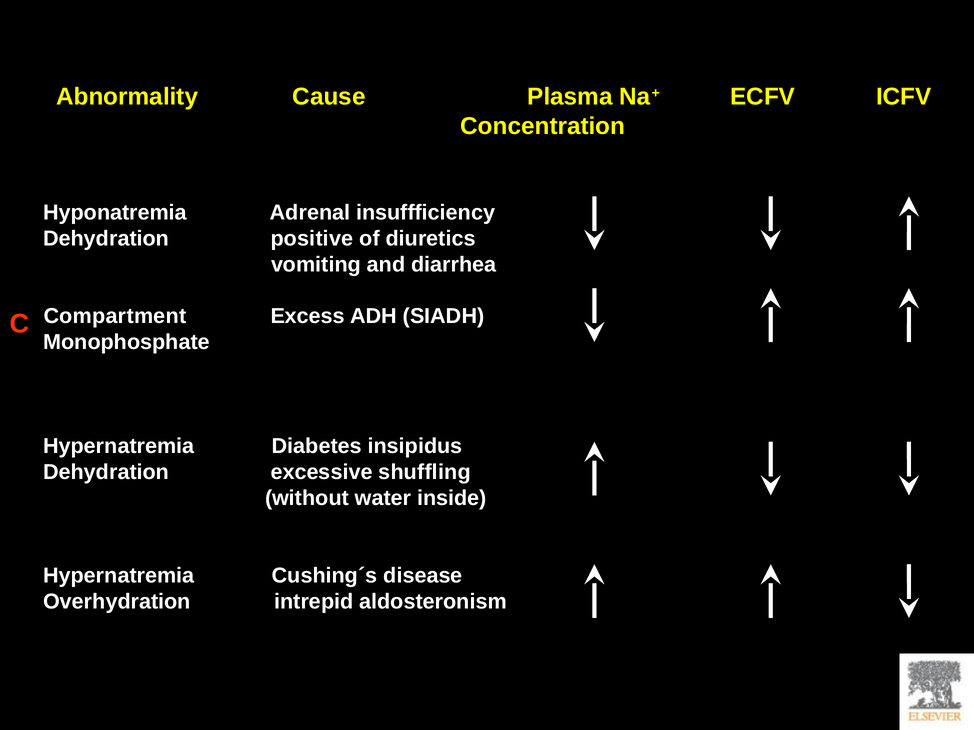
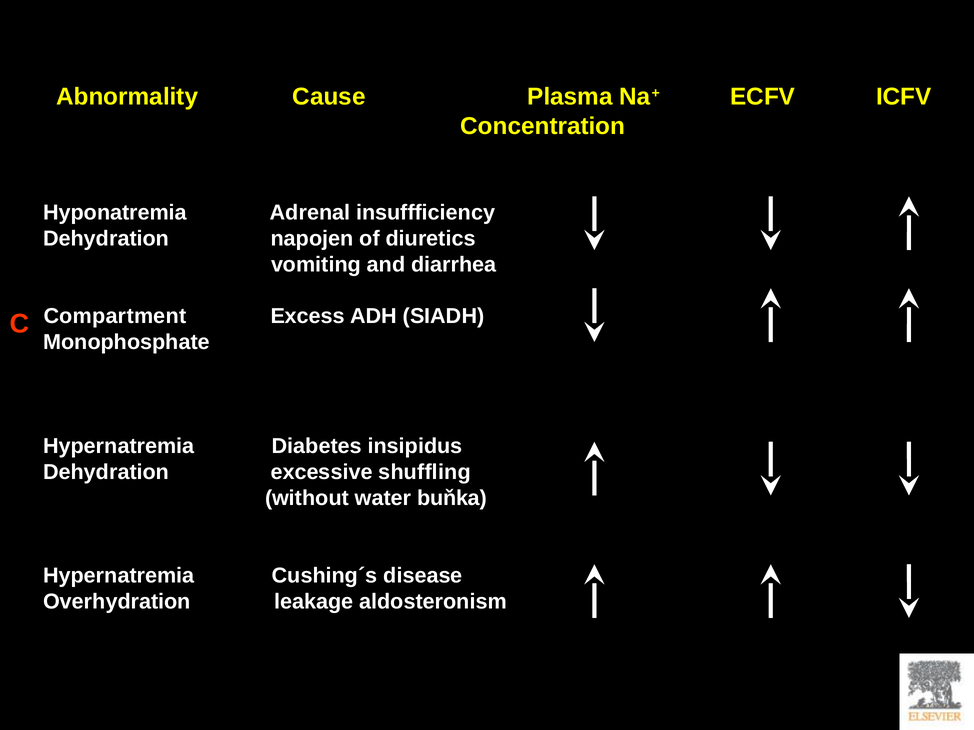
positive: positive -> napojen
inside: inside -> buňka
intrepid: intrepid -> leakage
